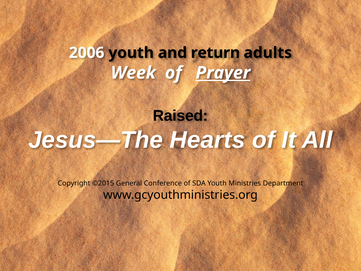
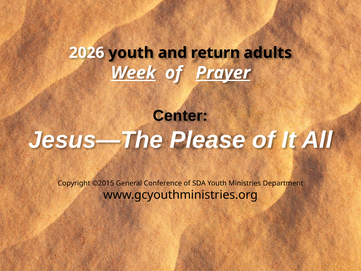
2006: 2006 -> 2026
Week underline: none -> present
Raised: Raised -> Center
Hearts: Hearts -> Please
